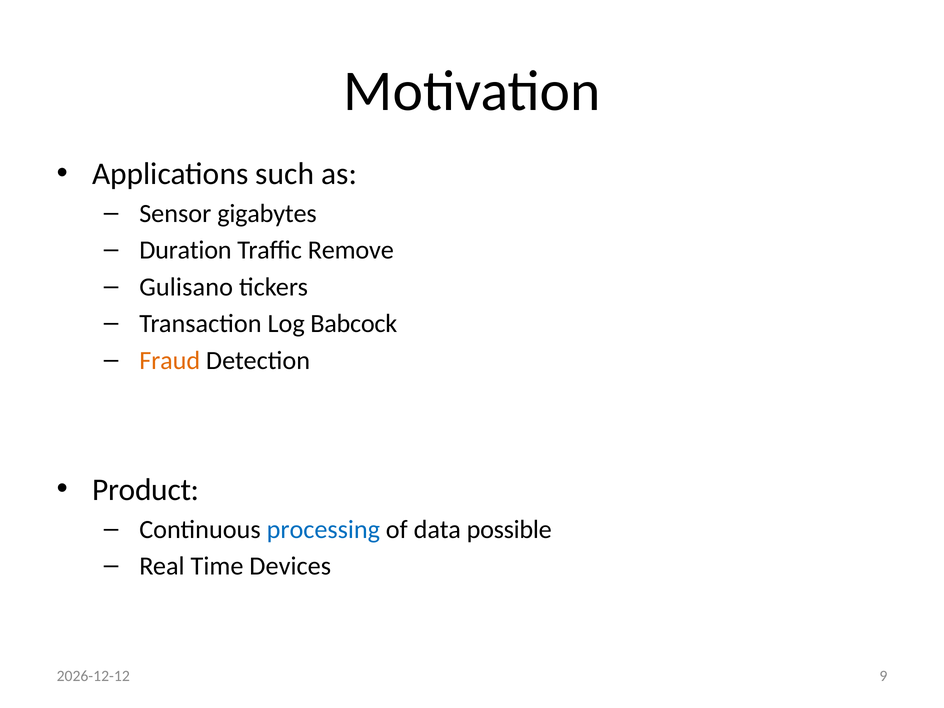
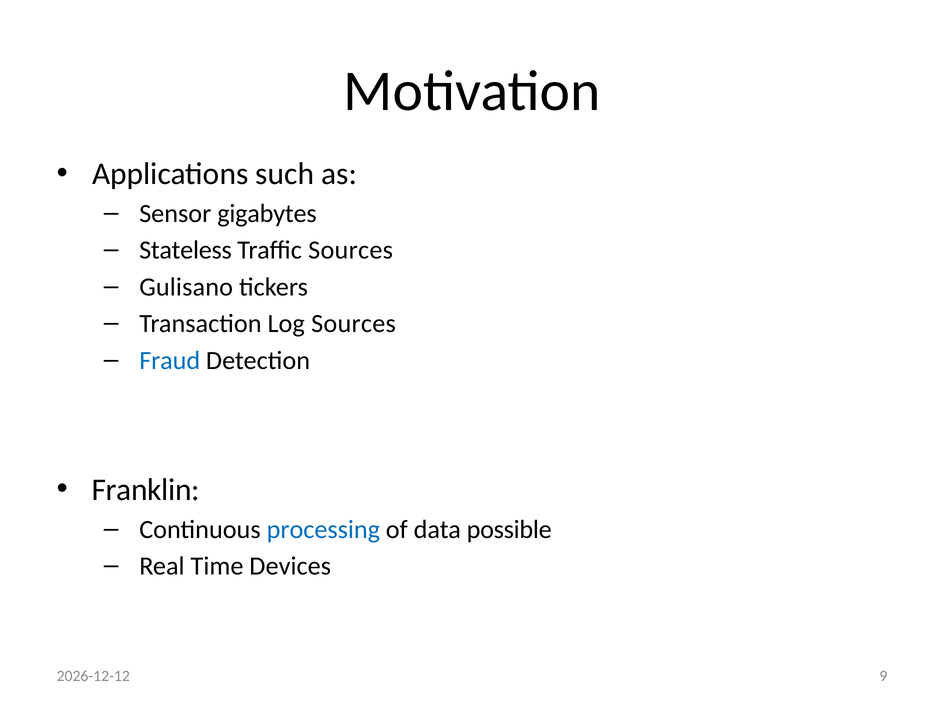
Duration: Duration -> Stateless
Traffic Remove: Remove -> Sources
Log Babcock: Babcock -> Sources
Fraud colour: orange -> blue
Product: Product -> Franklin
